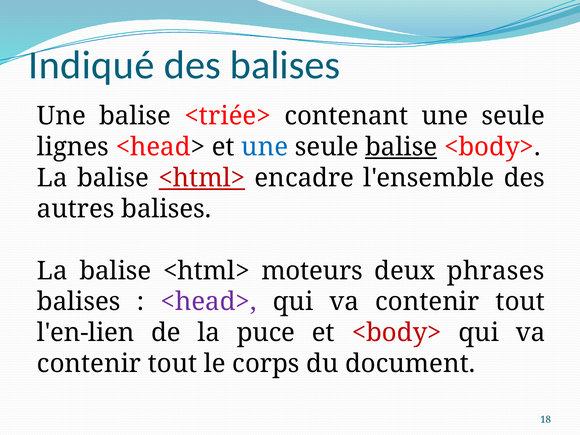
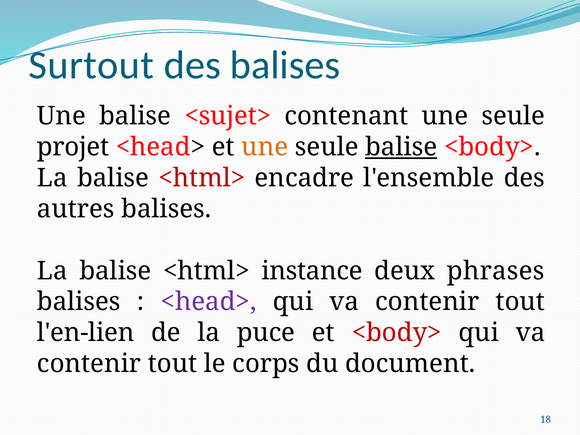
Indiqué: Indiqué -> Surtout
<triée>: <triée> -> <sujet>
lignes: lignes -> projet
une at (265, 147) colour: blue -> orange
<html> at (202, 178) underline: present -> none
moteurs: moteurs -> instance
